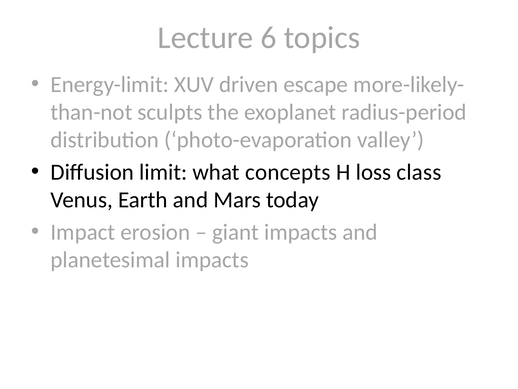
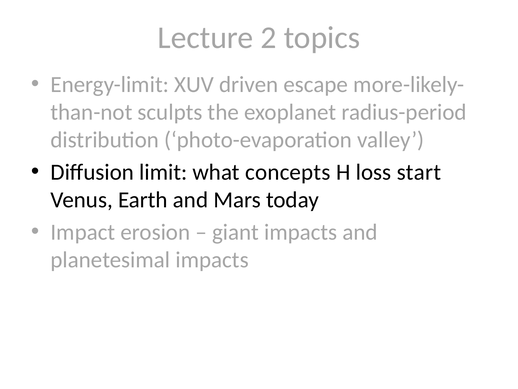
6: 6 -> 2
class: class -> start
